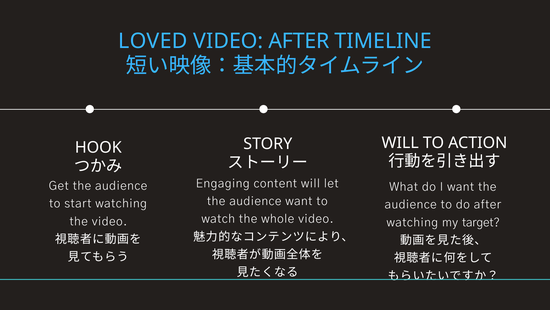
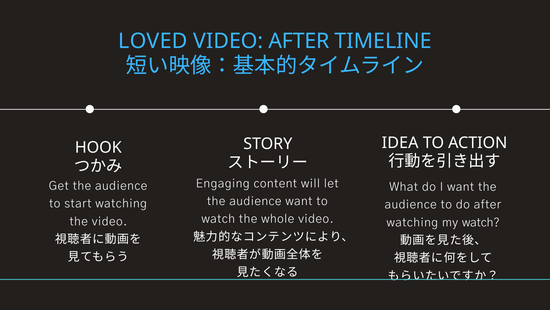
WILL at (400, 143): WILL -> IDEA
my target: target -> watch
